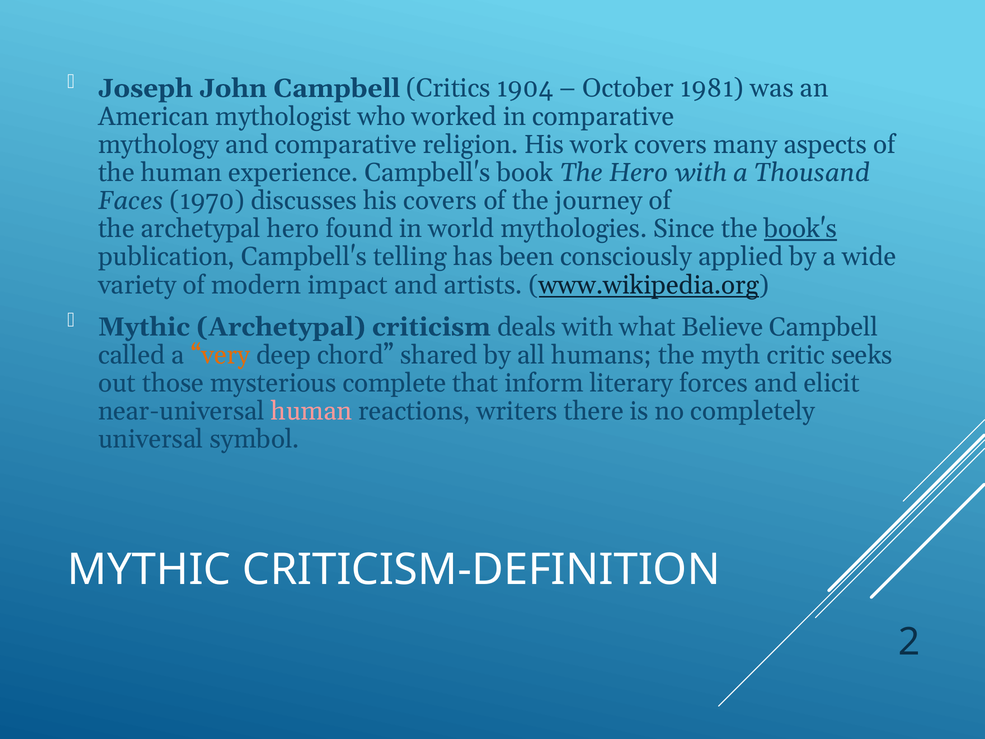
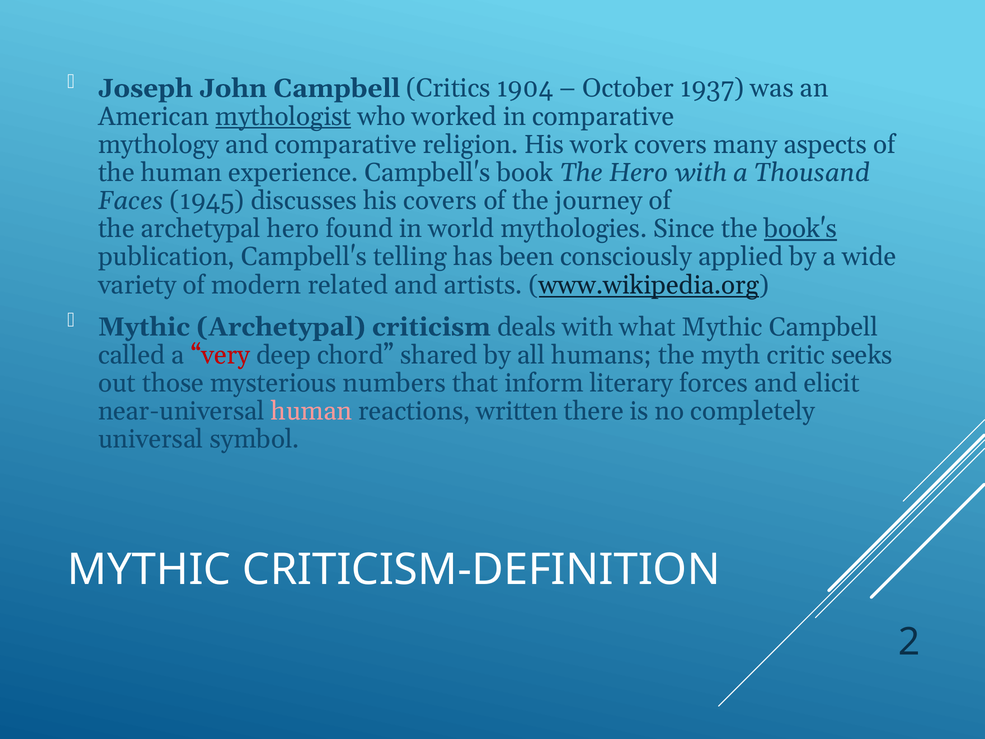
1981: 1981 -> 1937
mythologist underline: none -> present
1970: 1970 -> 1945
impact: impact -> related
what Believe: Believe -> Mythic
very colour: orange -> red
complete: complete -> numbers
writers: writers -> written
